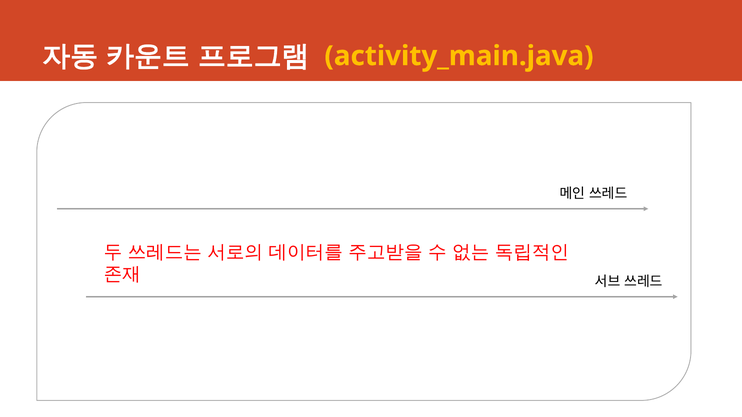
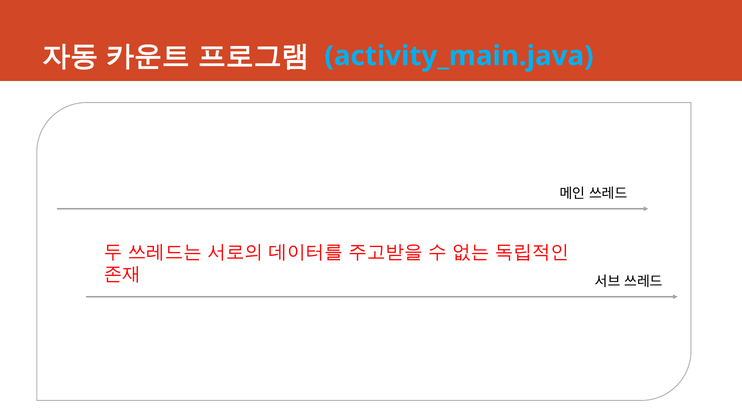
activity_main.java colour: yellow -> light blue
